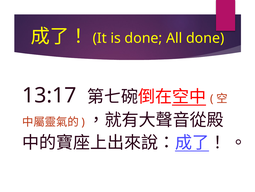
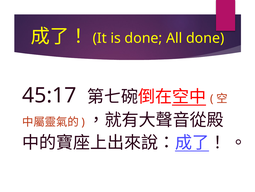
13:17: 13:17 -> 45:17
